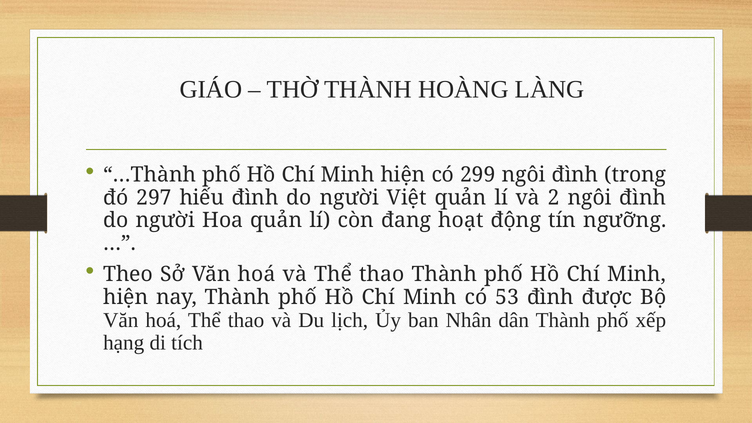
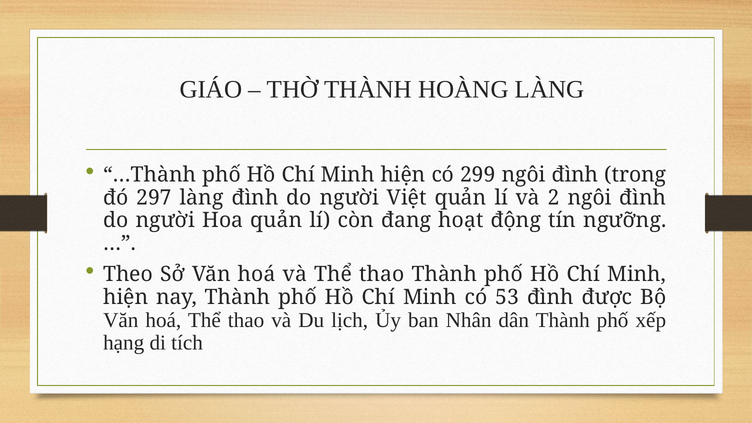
297 hiếu: hiếu -> làng
